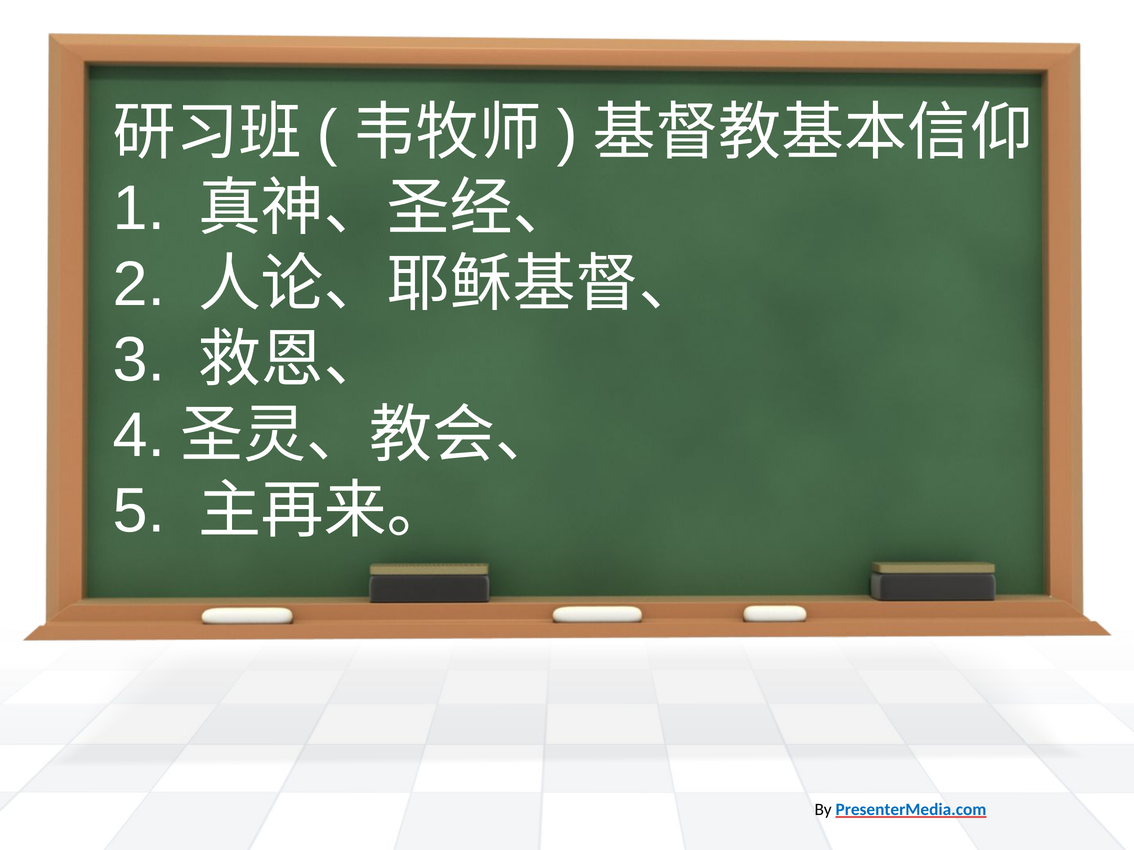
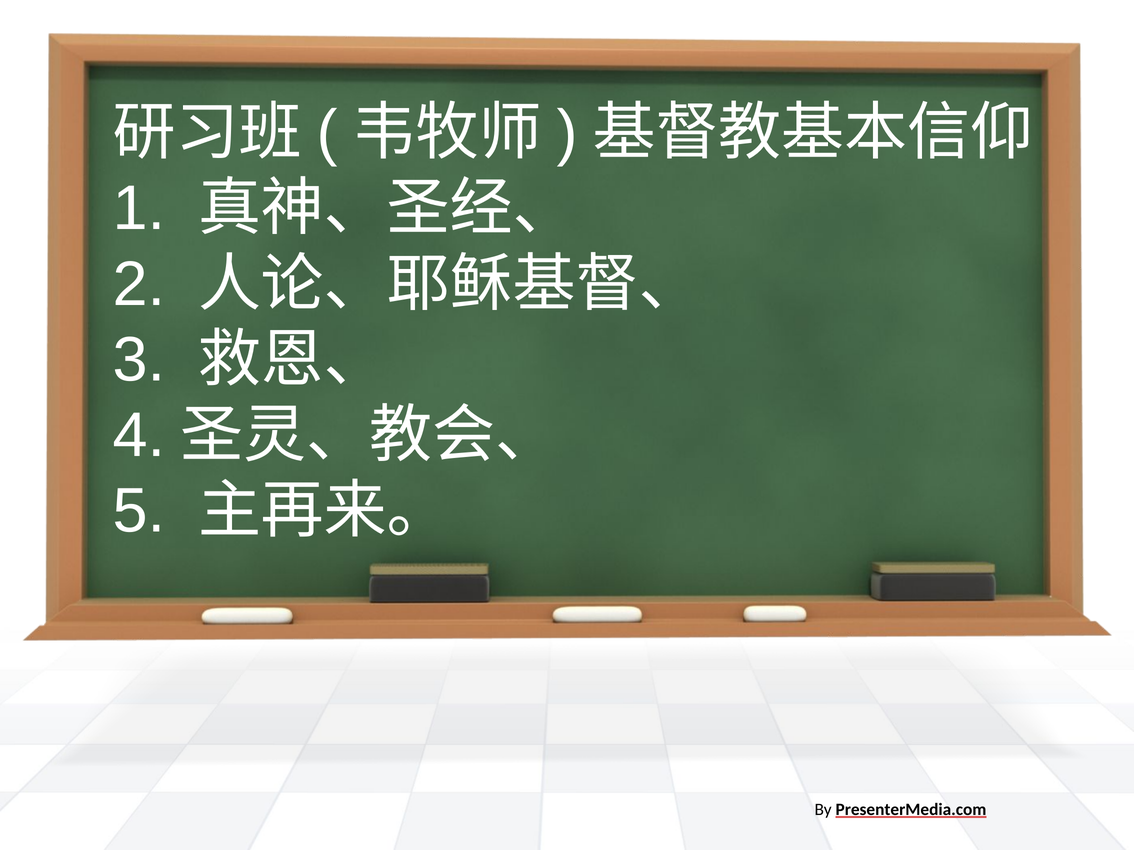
PresenterMedia.com colour: blue -> black
